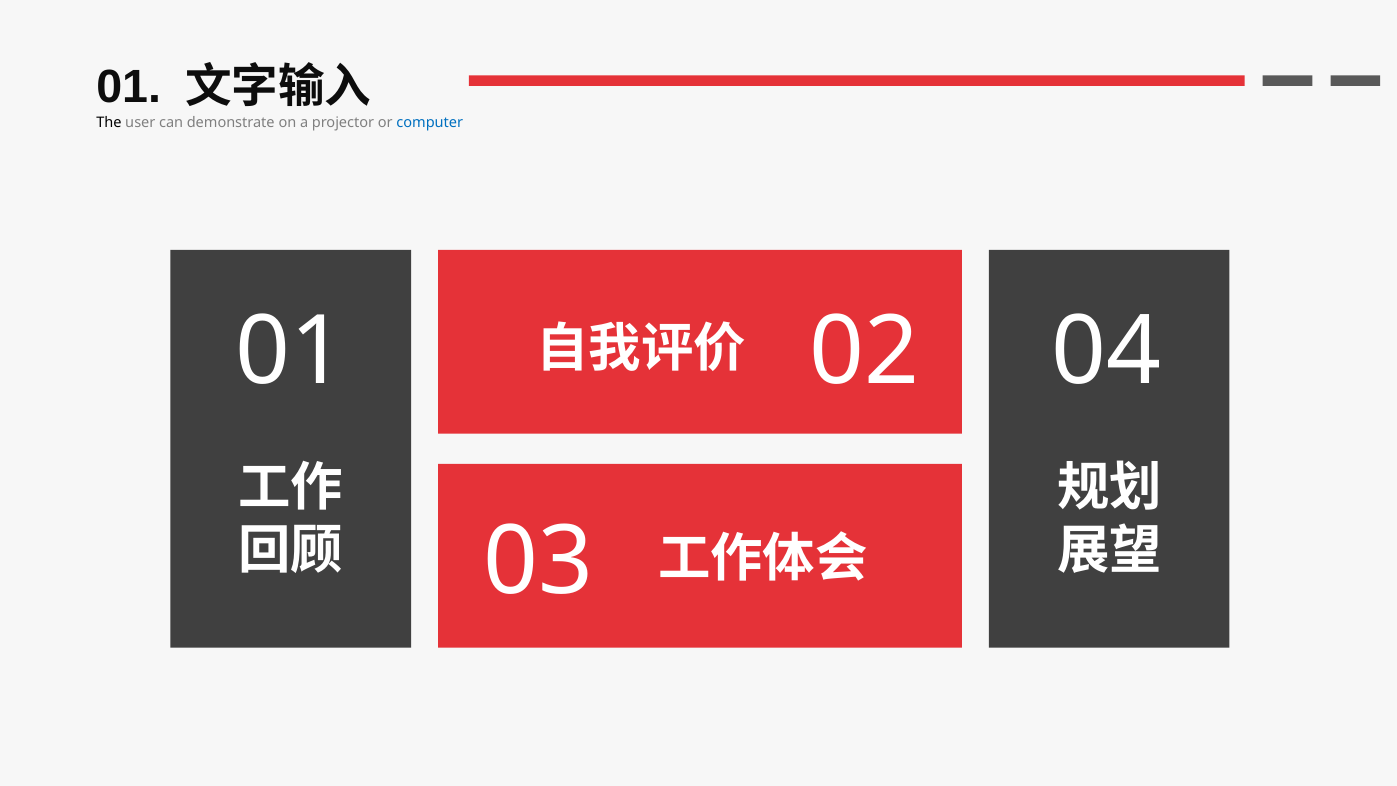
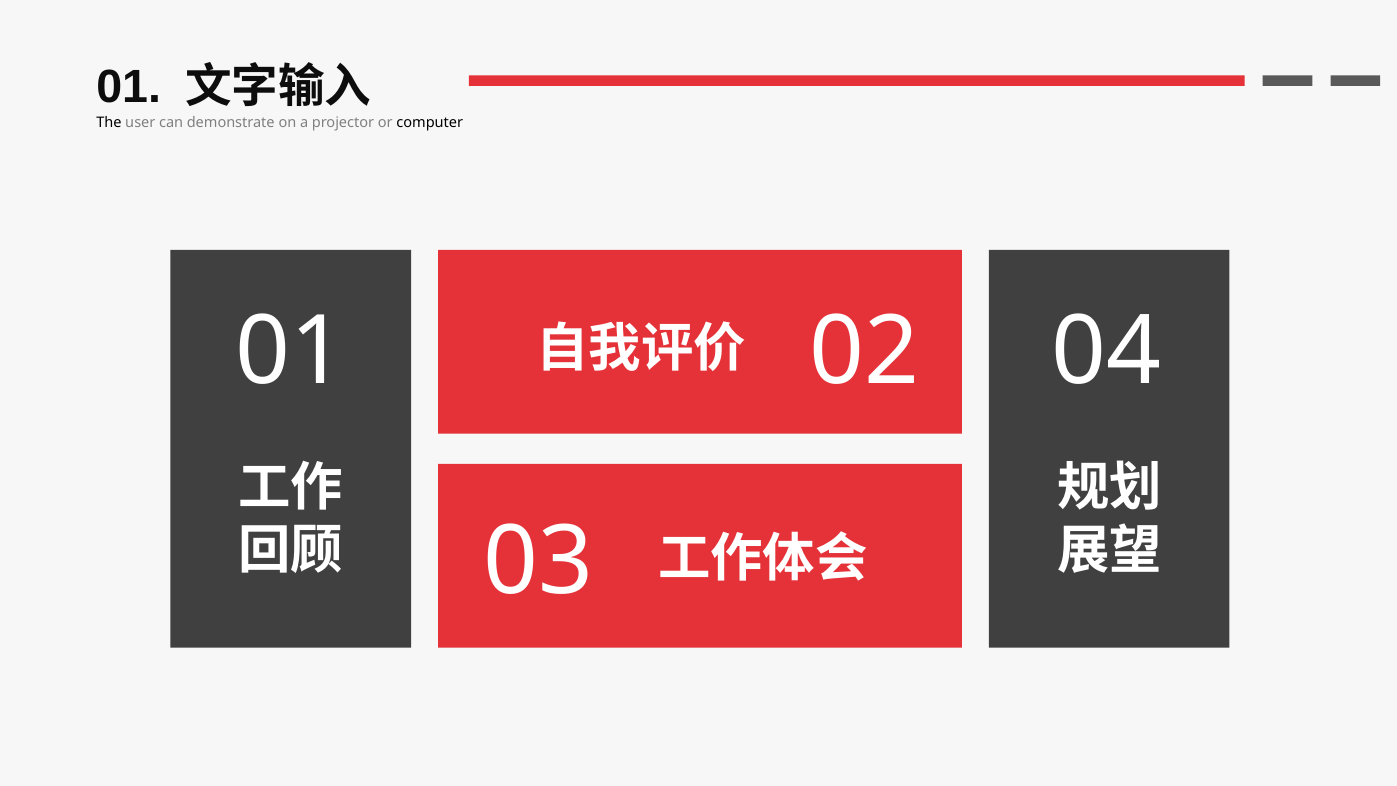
computer colour: blue -> black
